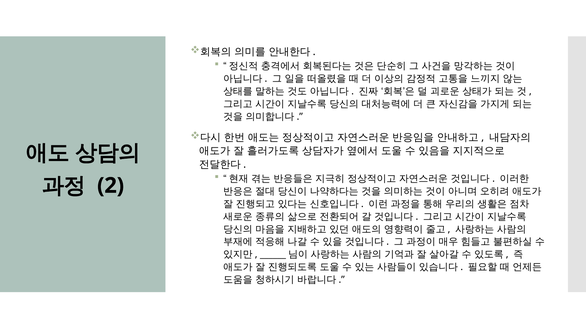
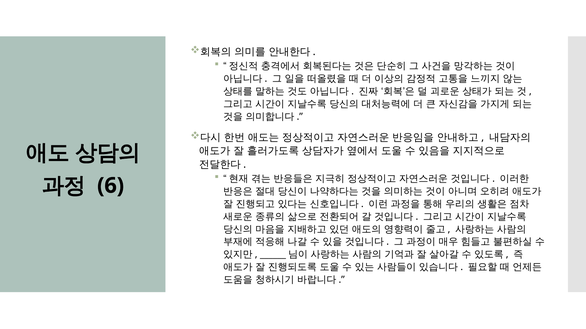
2: 2 -> 6
